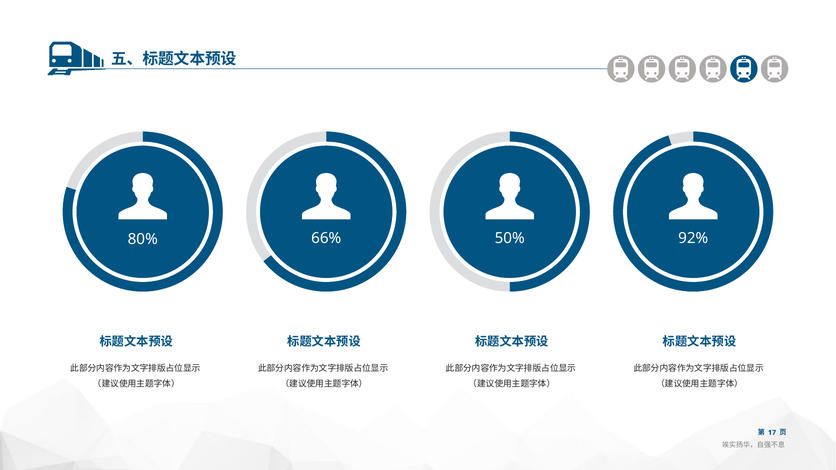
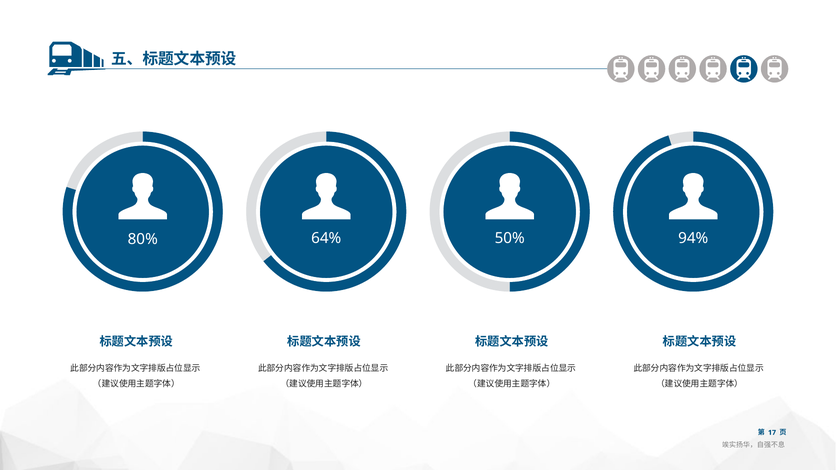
66%: 66% -> 64%
92%: 92% -> 94%
